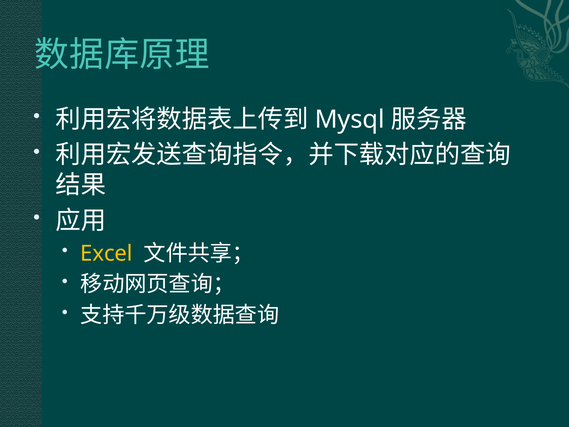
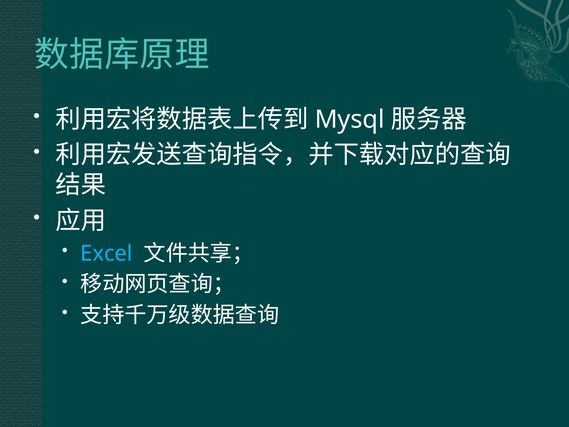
Excel colour: yellow -> light blue
